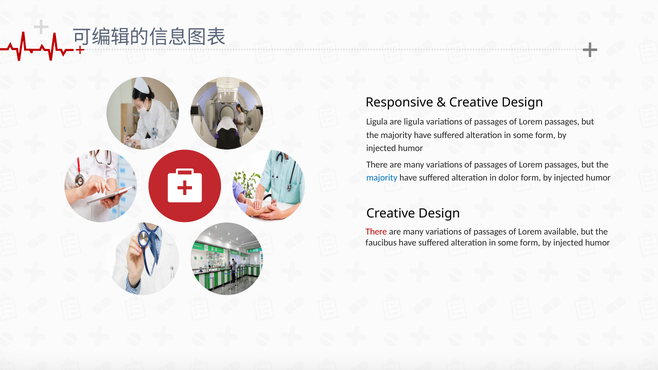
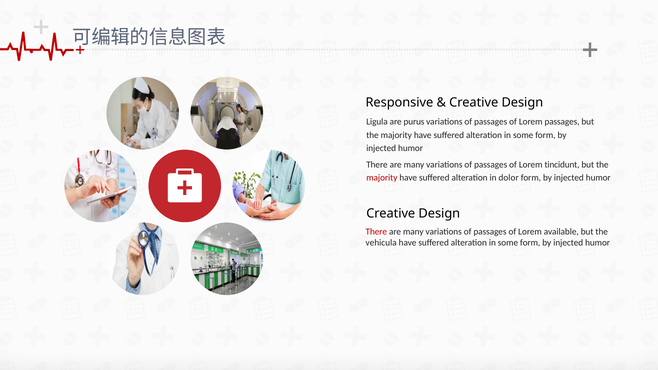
are ligula: ligula -> purus
passages at (562, 165): passages -> tincidunt
majority at (382, 178) colour: blue -> red
faucibus: faucibus -> vehicula
